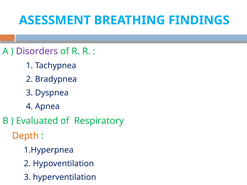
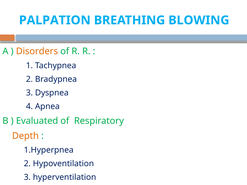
ASESSMENT: ASESSMENT -> PALPATION
FINDINGS: FINDINGS -> BLOWING
Disorders colour: purple -> orange
